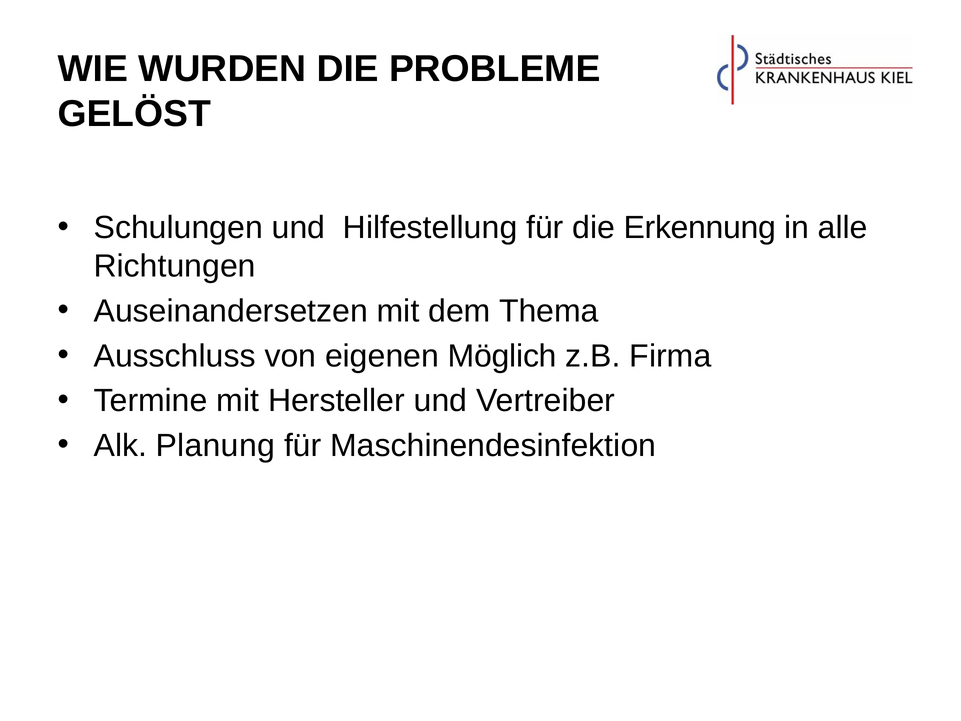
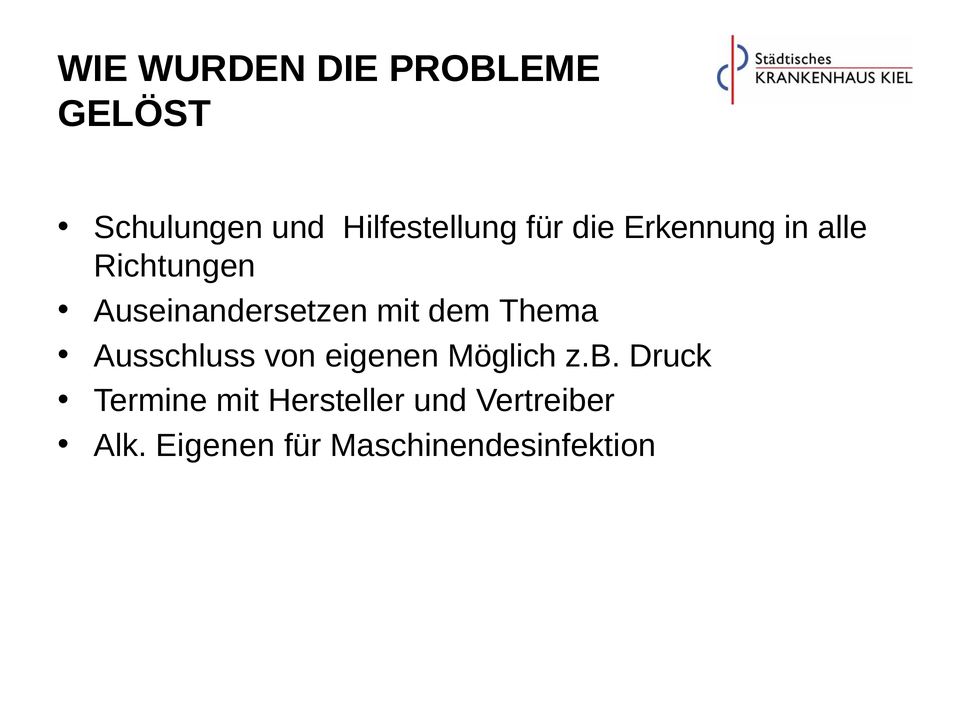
Firma: Firma -> Druck
Alk Planung: Planung -> Eigenen
